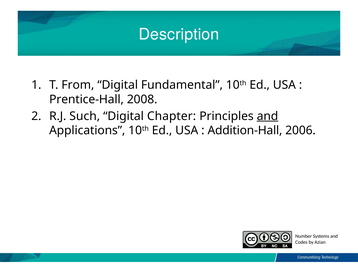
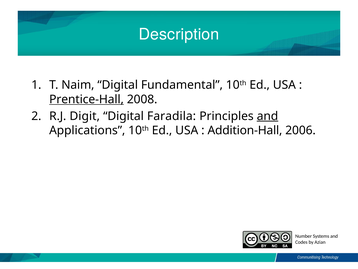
From: From -> Naim
Prentice-Hall underline: none -> present
Such: Such -> Digit
Chapter: Chapter -> Faradila
